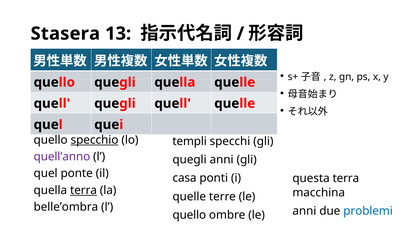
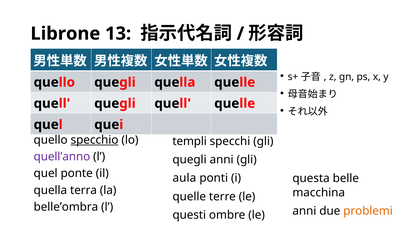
Stasera: Stasera -> Librone
casa: casa -> aula
questa terra: terra -> belle
terra at (84, 190) underline: present -> none
problemi colour: blue -> orange
quello at (189, 215): quello -> questi
